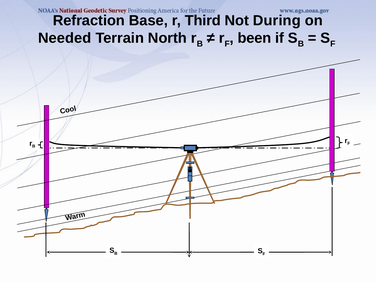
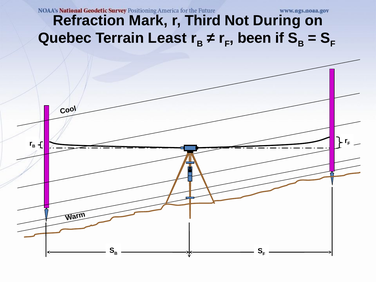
Base: Base -> Mark
Needed: Needed -> Quebec
North: North -> Least
